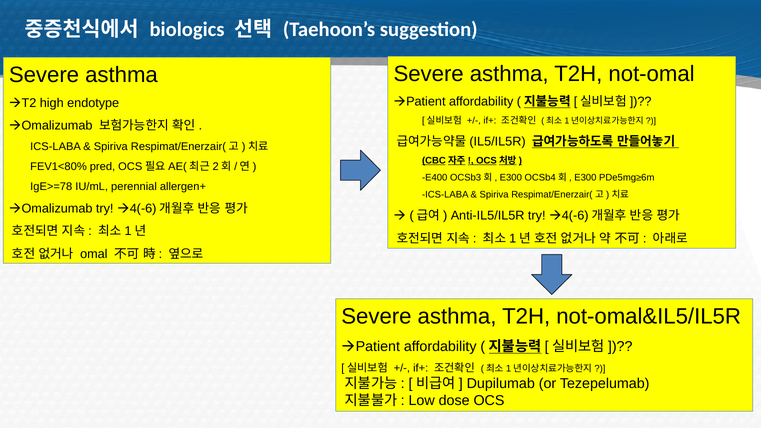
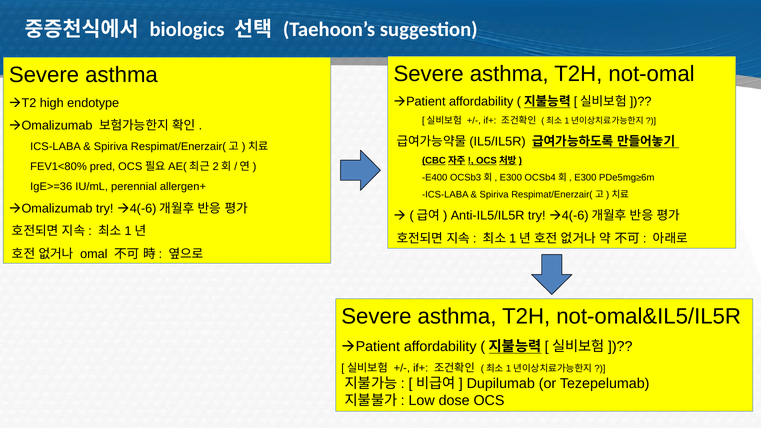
IgE>=78: IgE>=78 -> IgE>=36
